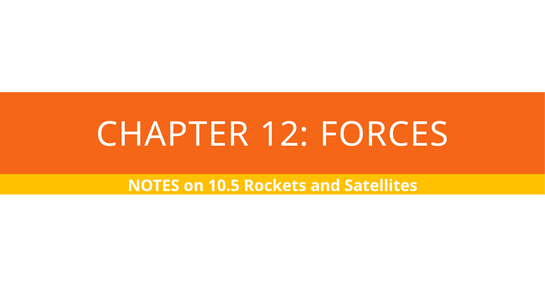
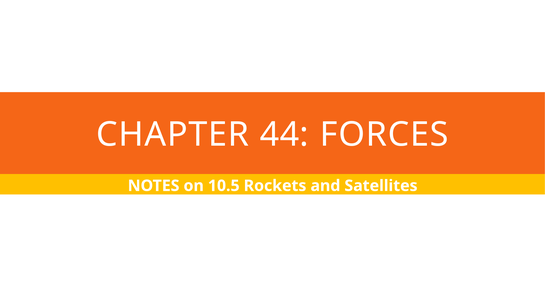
12: 12 -> 44
